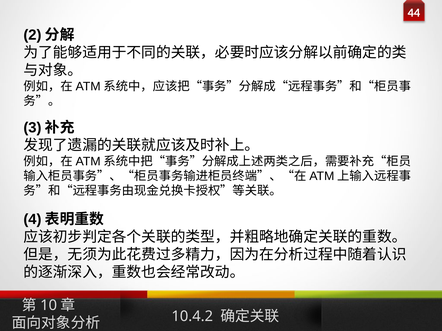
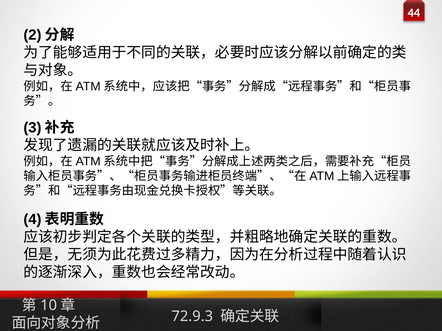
10.4.2: 10.4.2 -> 72.9.3
